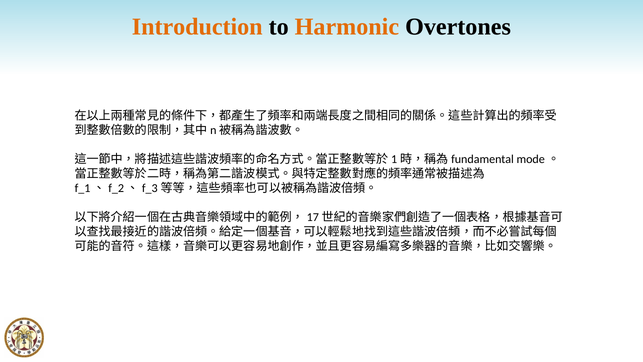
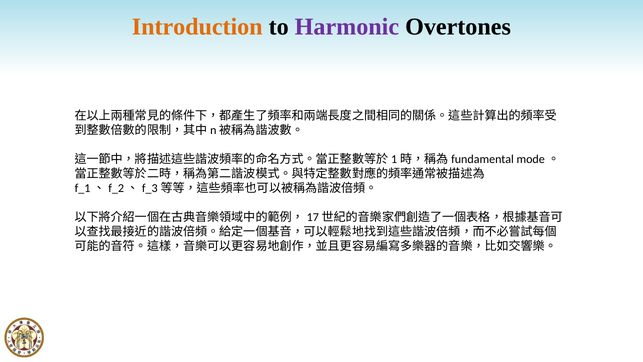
Harmonic colour: orange -> purple
